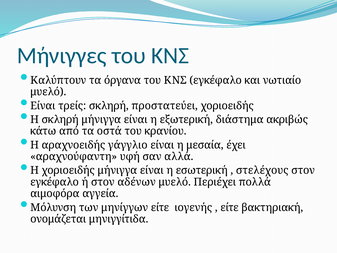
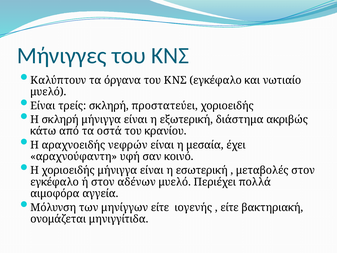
γάγγλιο: γάγγλιο -> νεφρών
αλλά: αλλά -> κοινό
στελέχους: στελέχους -> μεταβολές
